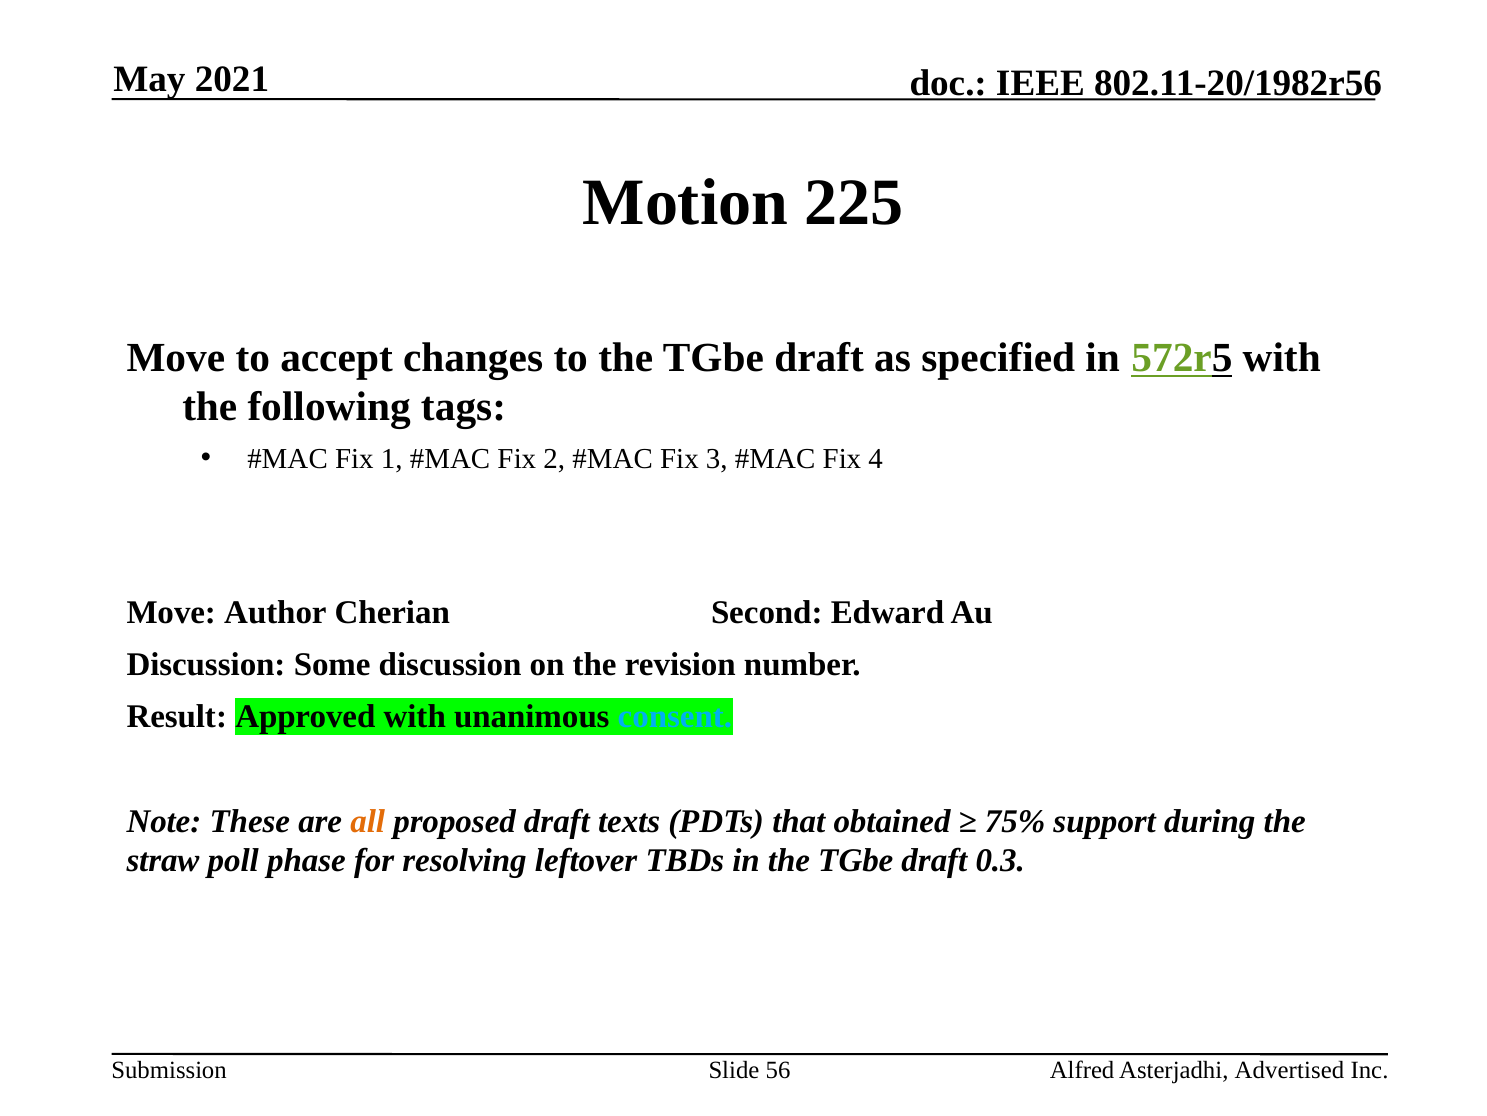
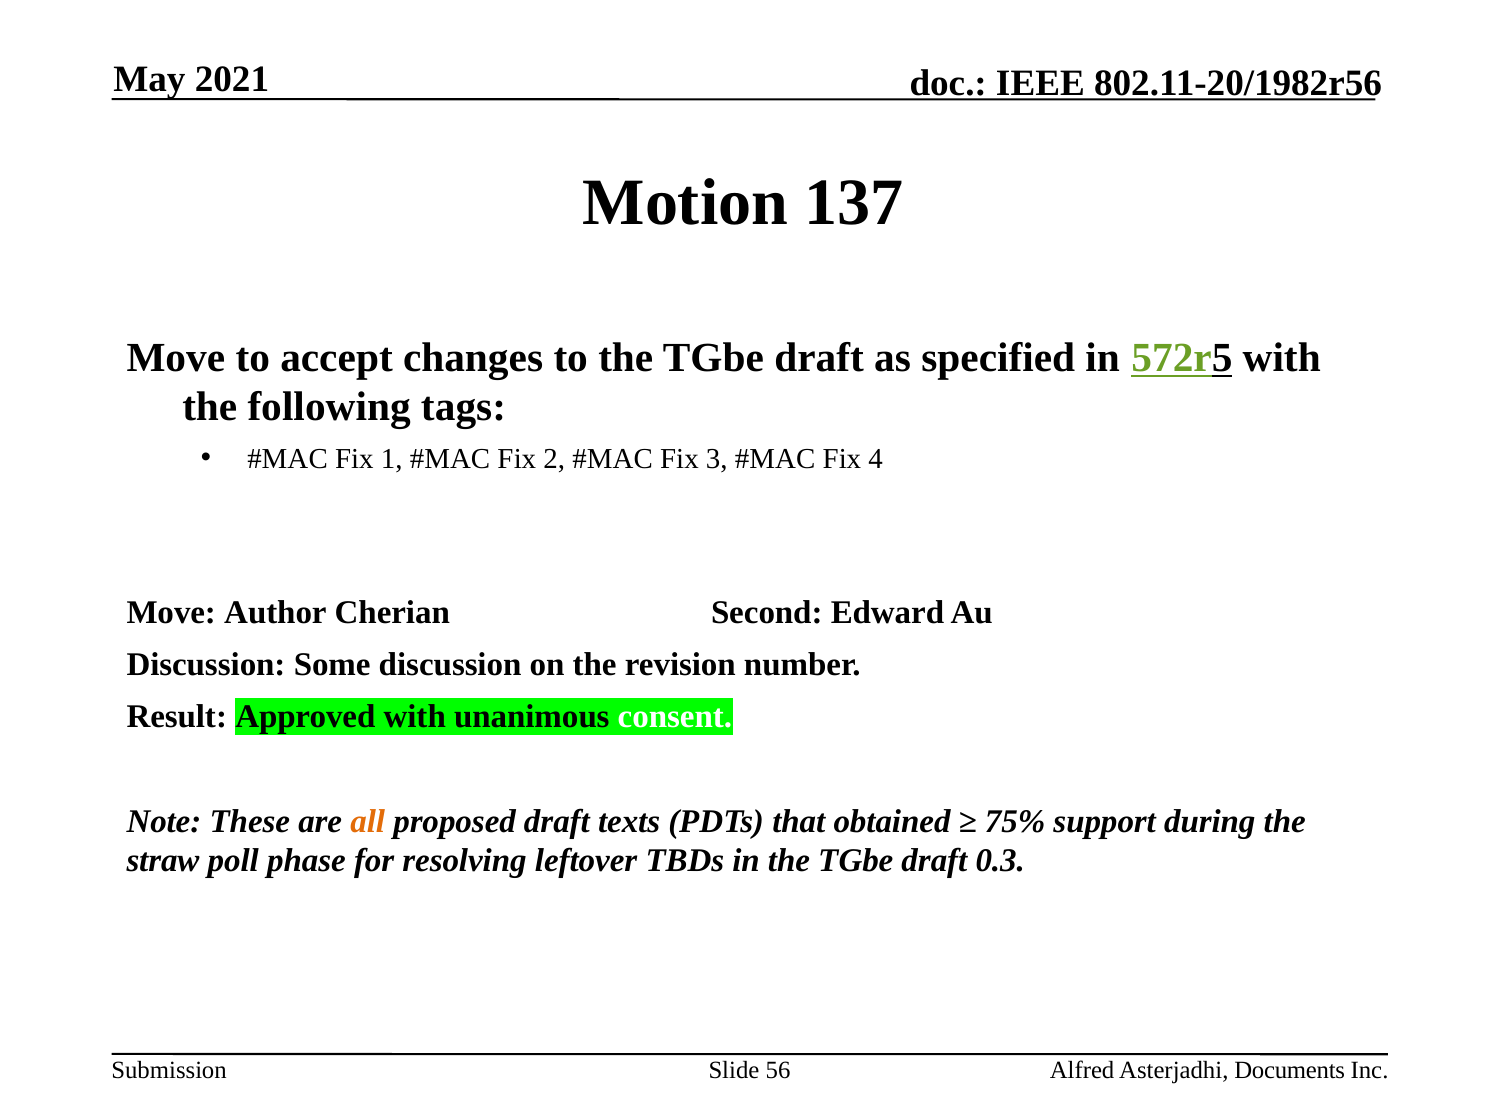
225: 225 -> 137
consent colour: light blue -> white
Advertised: Advertised -> Documents
